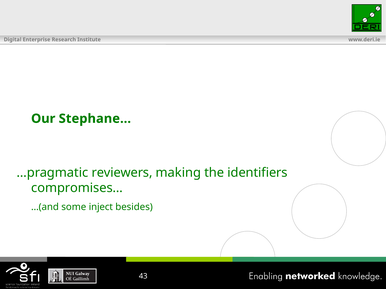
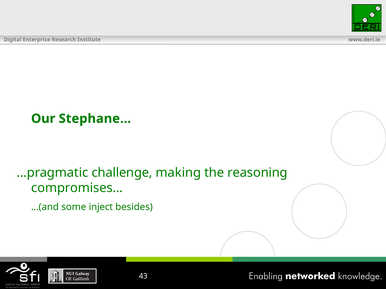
reviewers: reviewers -> challenge
identifiers: identifiers -> reasoning
